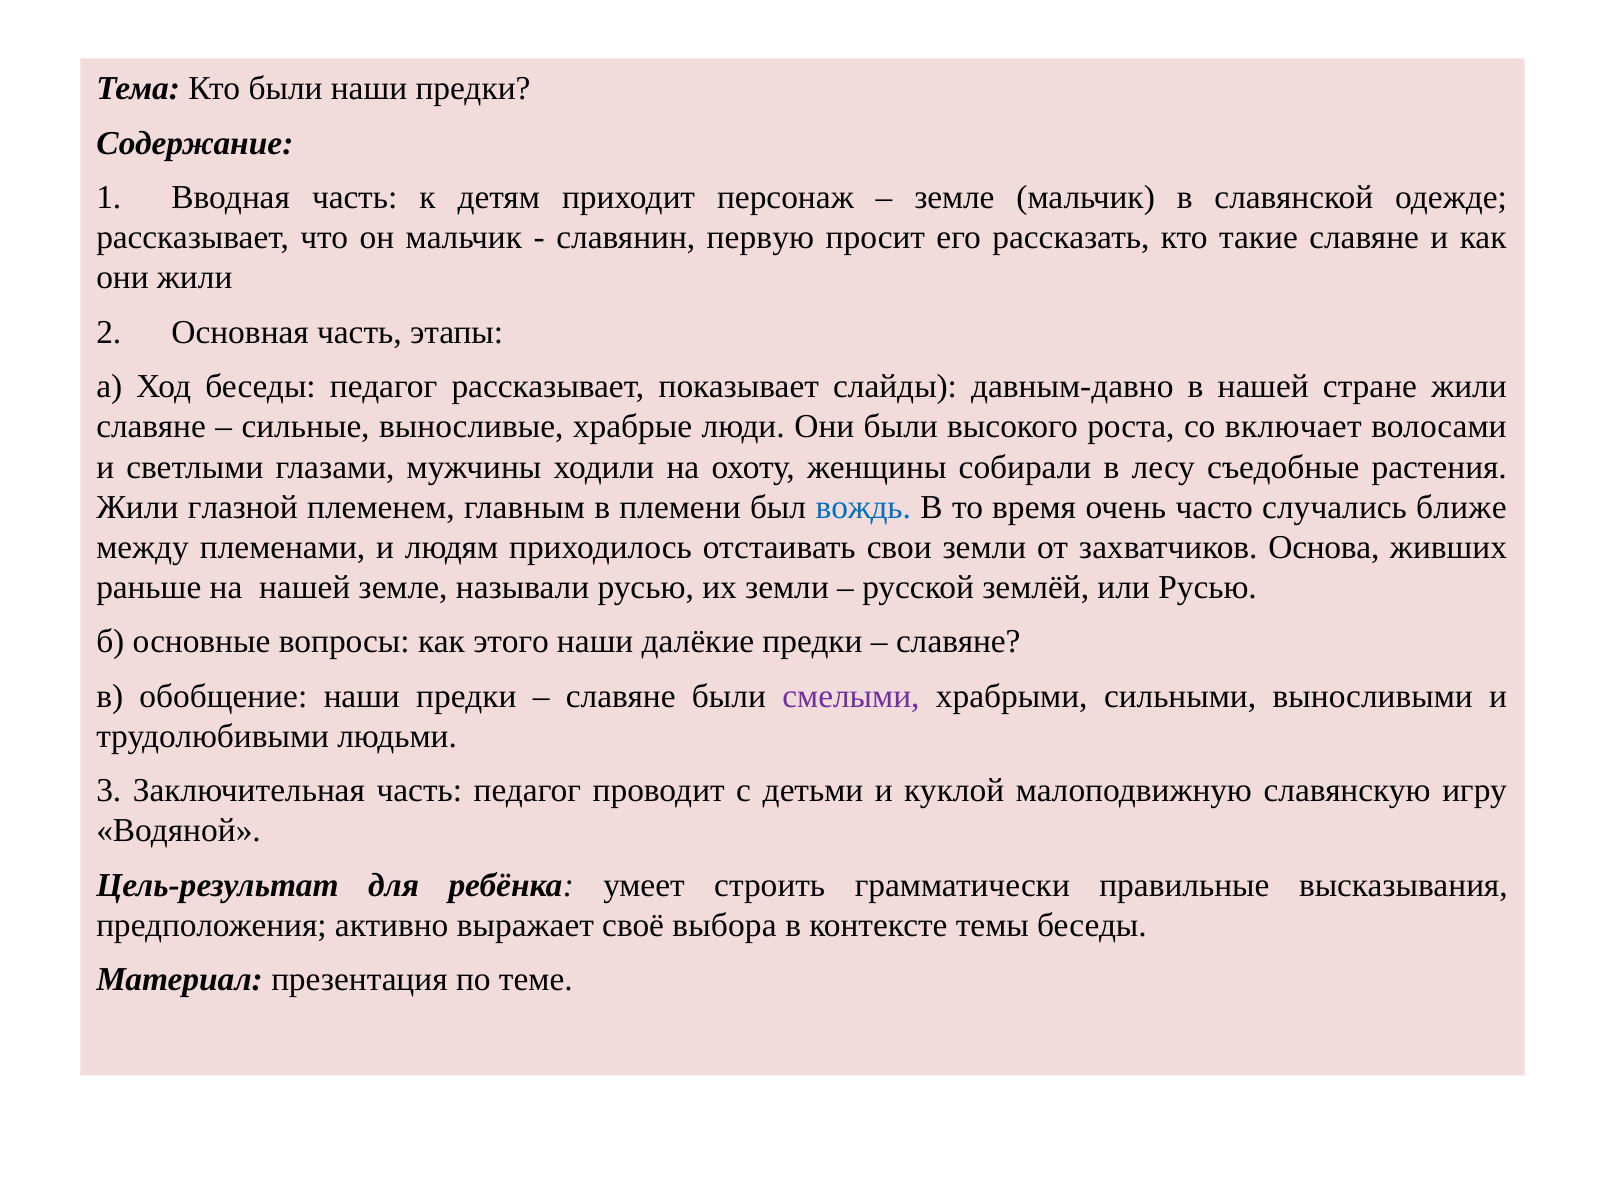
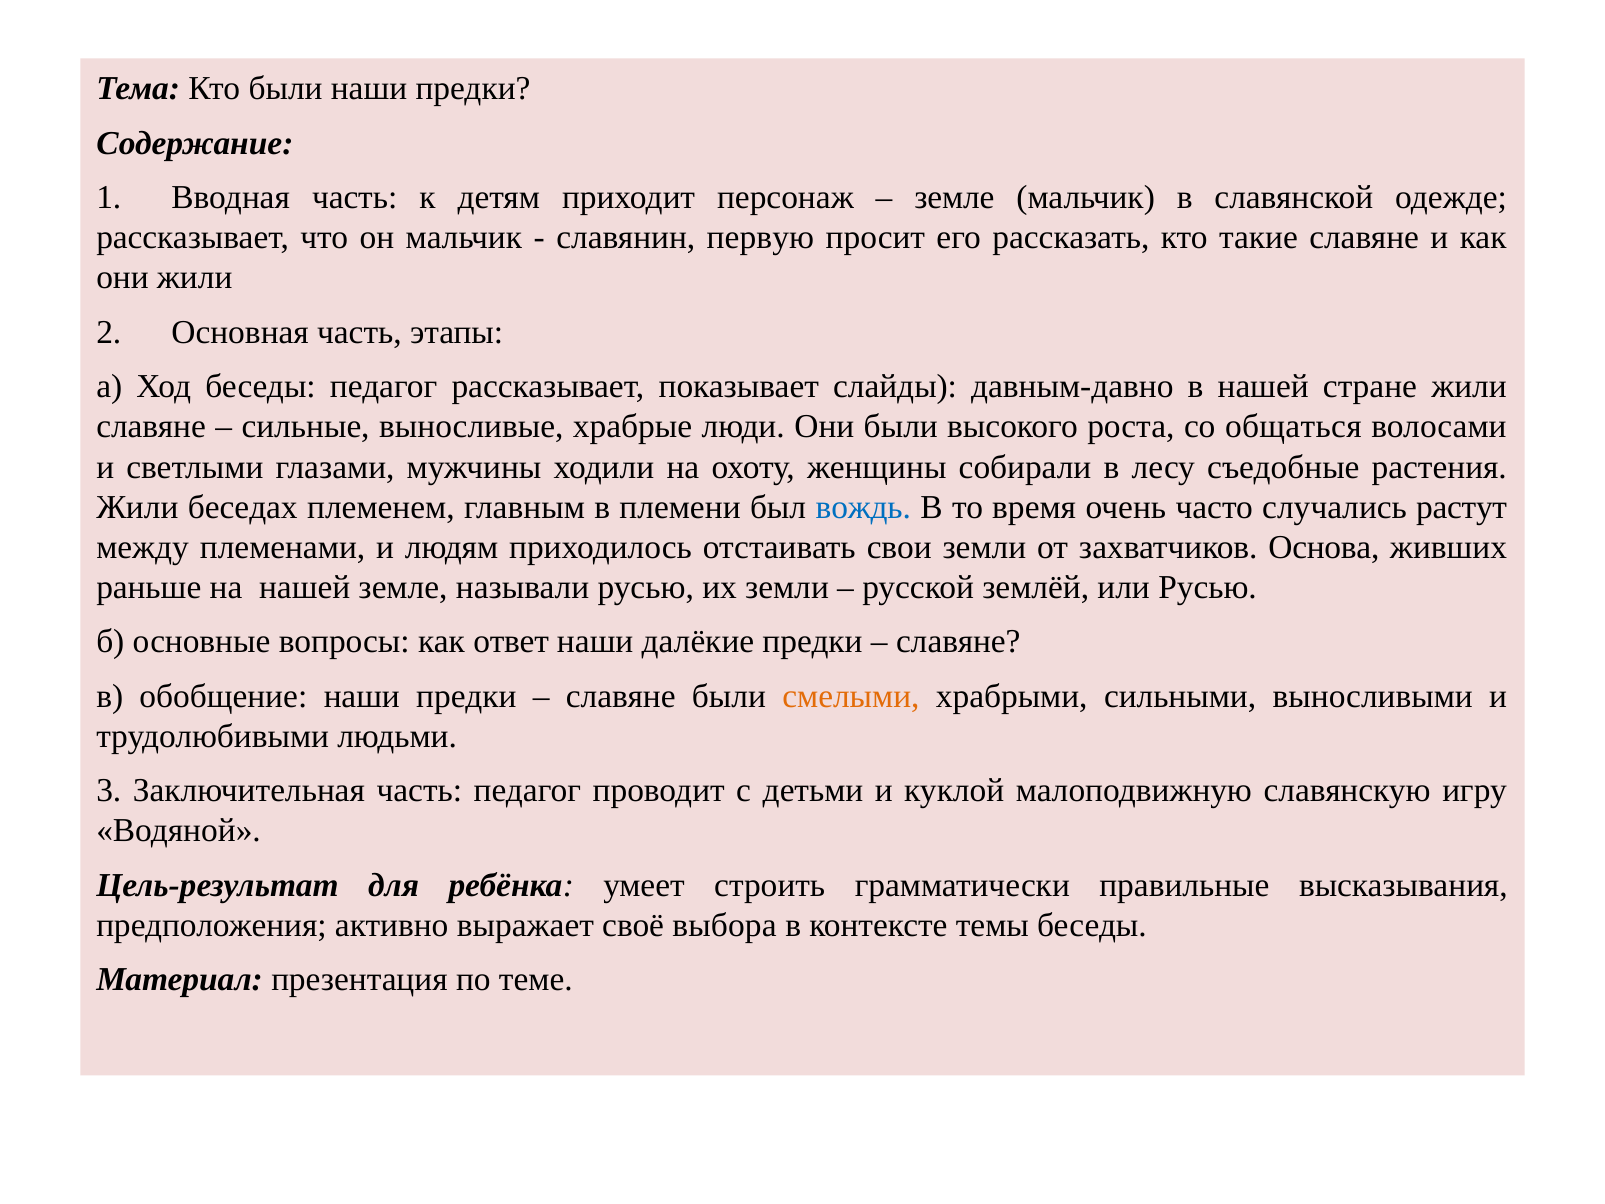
включает: включает -> общаться
глазной: глазной -> беседах
ближе: ближе -> растут
этого: этого -> ответ
смелыми colour: purple -> orange
